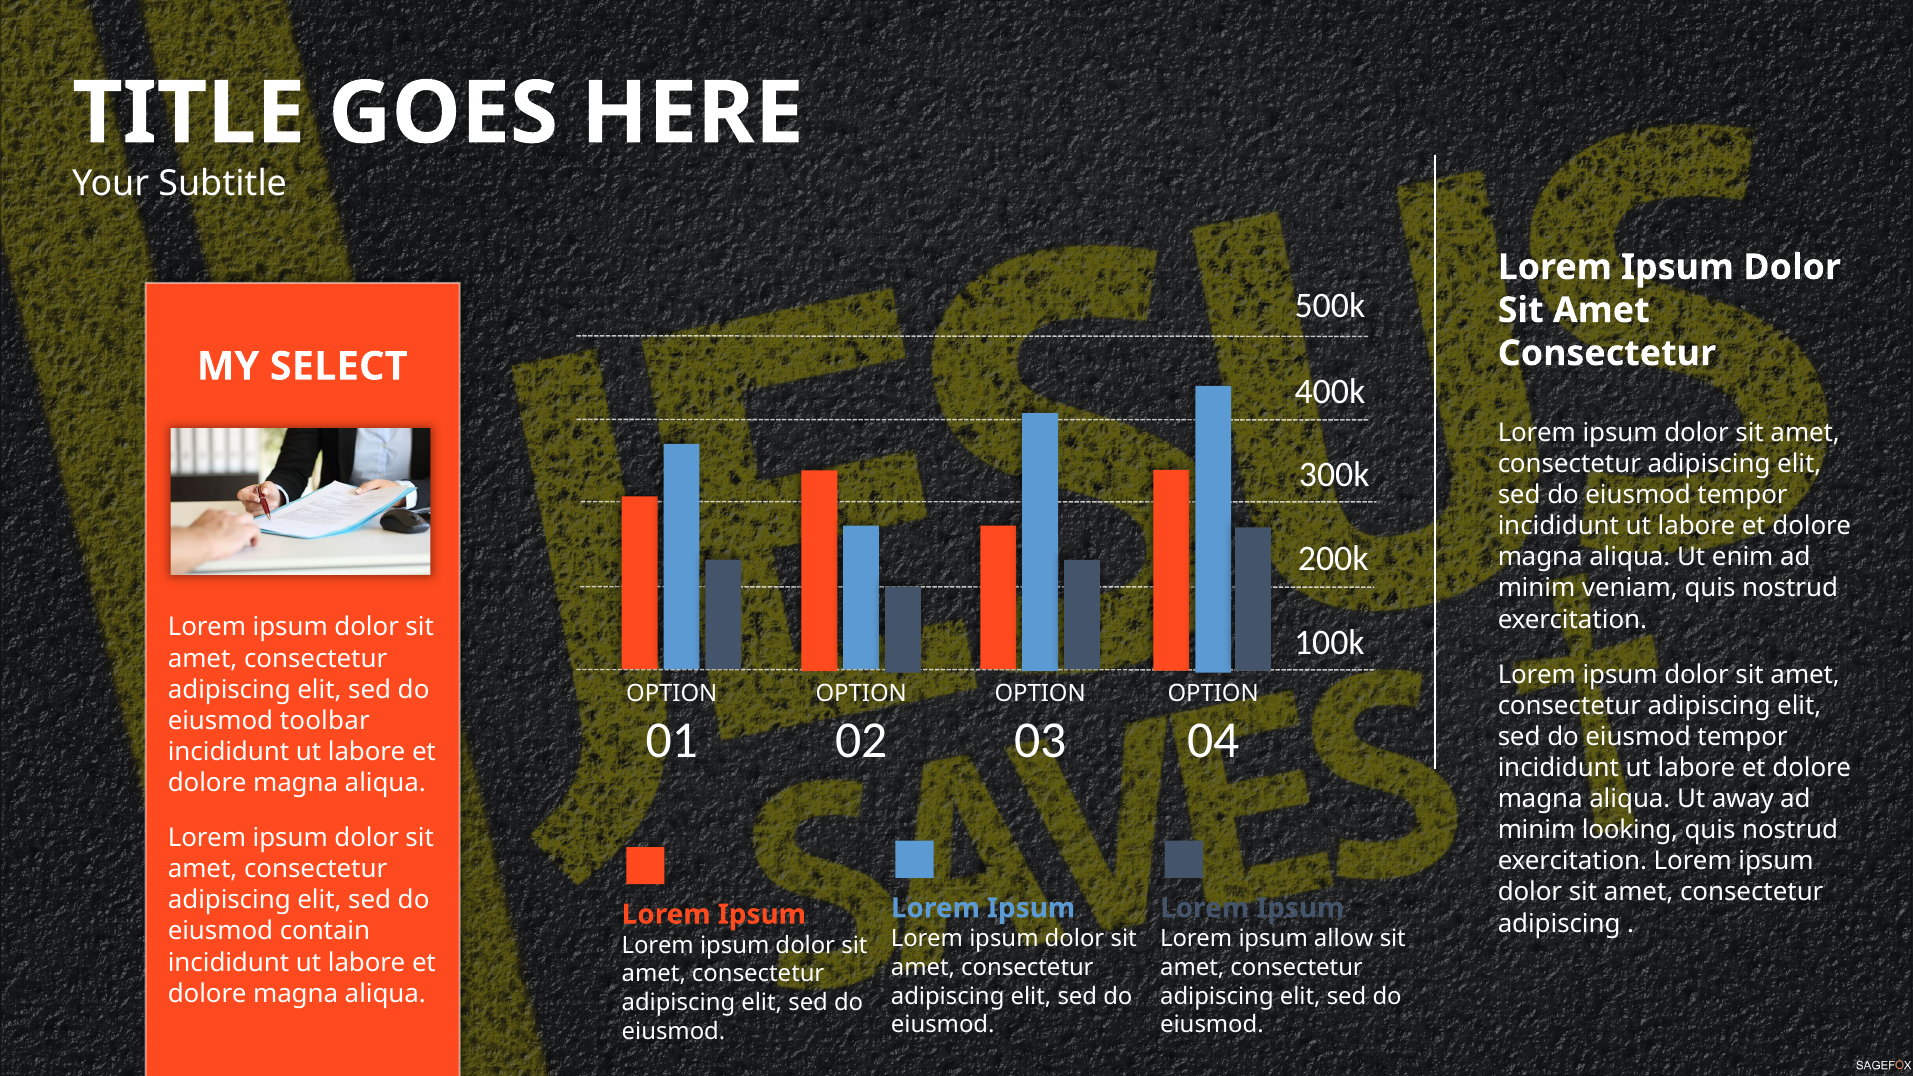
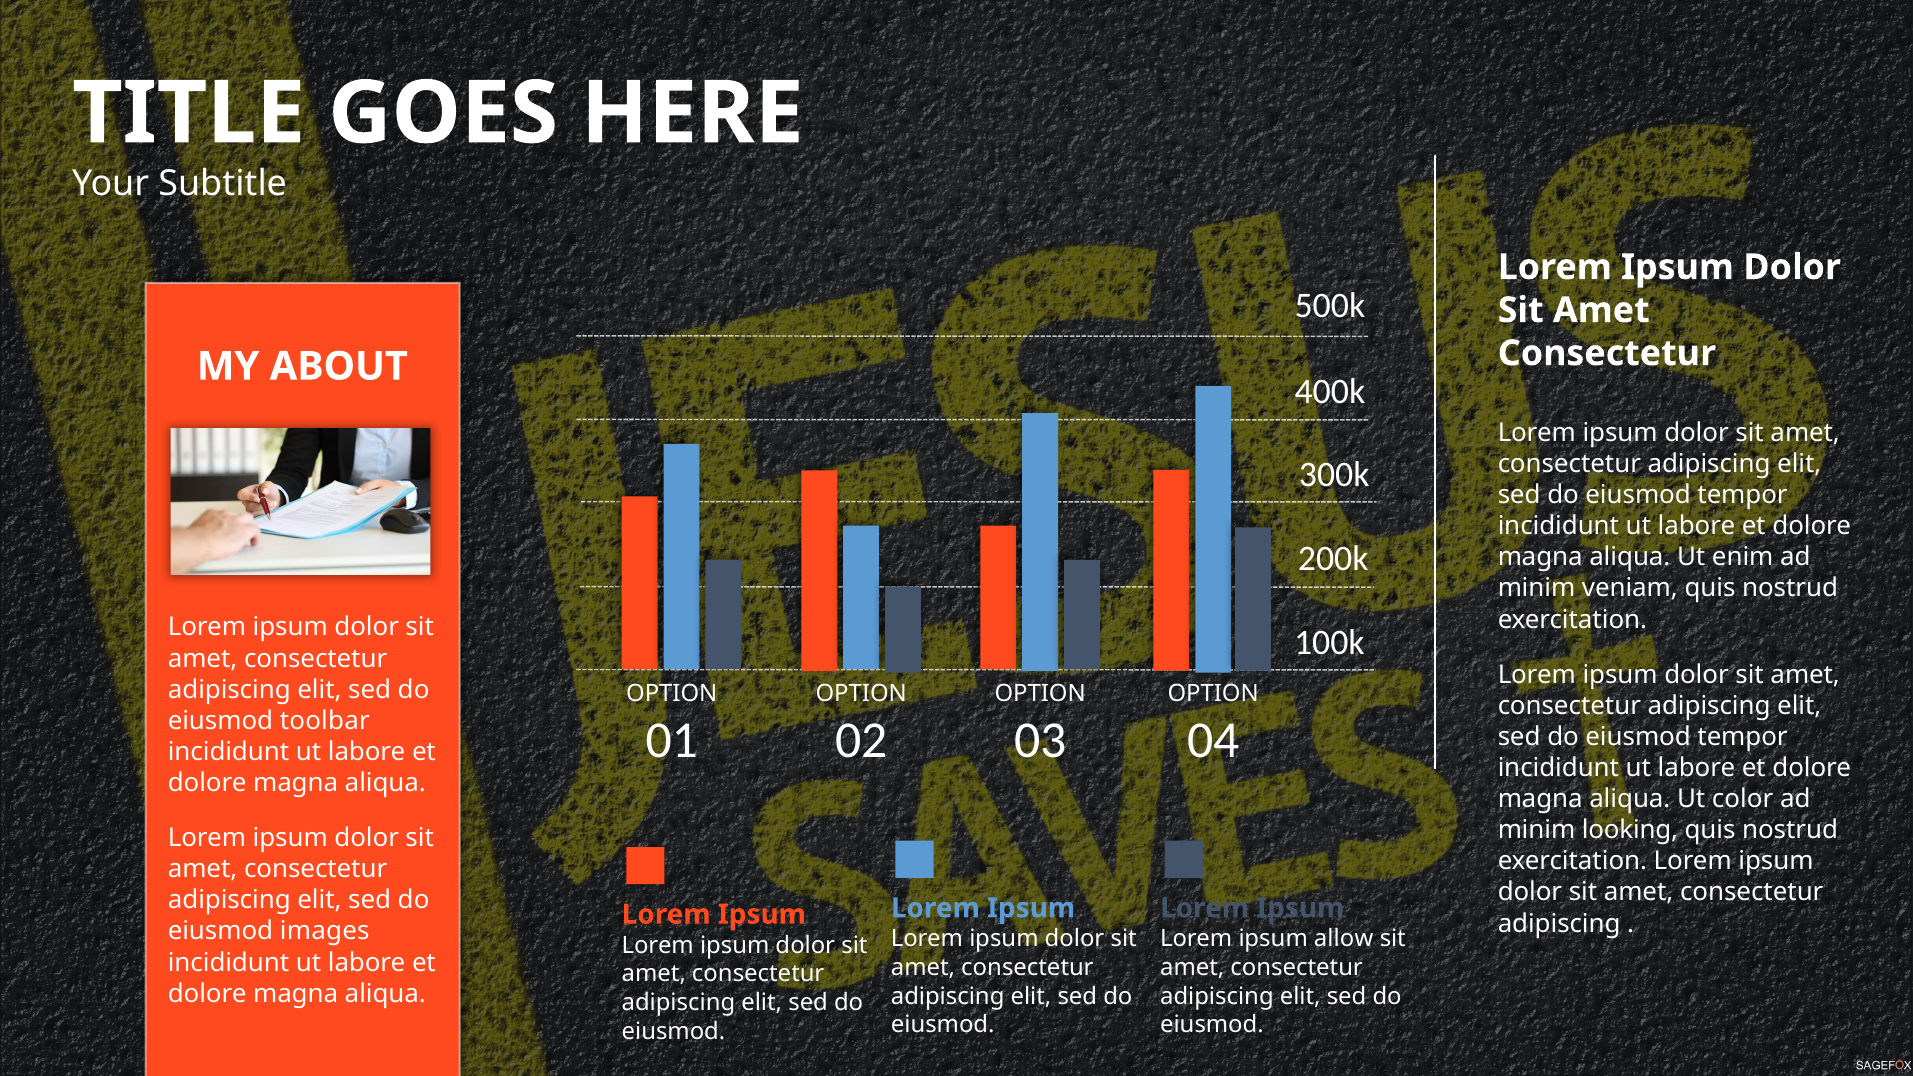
SELECT: SELECT -> ABOUT
away: away -> color
contain: contain -> images
